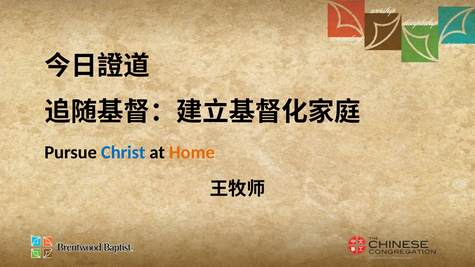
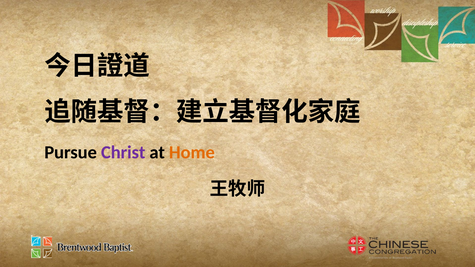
Christ colour: blue -> purple
